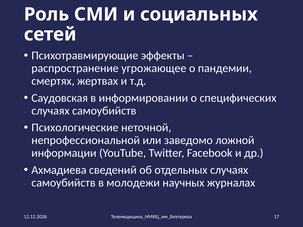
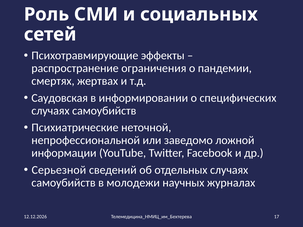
угрожающее: угрожающее -> ограничения
Психологические: Психологические -> Психиатрические
Ахмадиева: Ахмадиева -> Серьезной
